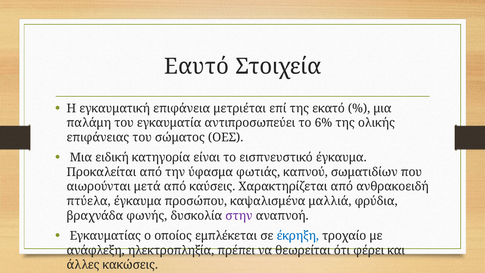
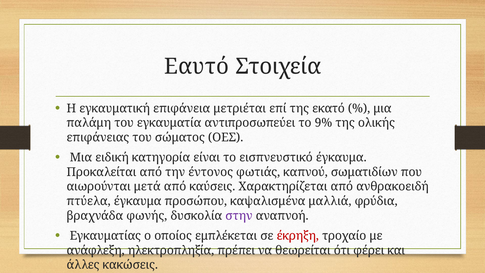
6%: 6% -> 9%
ύφασμα: ύφασμα -> έντονος
έκρηξη colour: blue -> red
